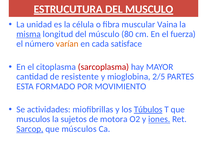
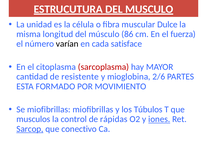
Vaina: Vaina -> Dulce
misma underline: present -> none
80: 80 -> 86
varían colour: orange -> black
2/5: 2/5 -> 2/6
Se actividades: actividades -> miofibrillas
Túbulos underline: present -> none
sujetos: sujetos -> control
motora: motora -> rápidas
músculos: músculos -> conectivo
